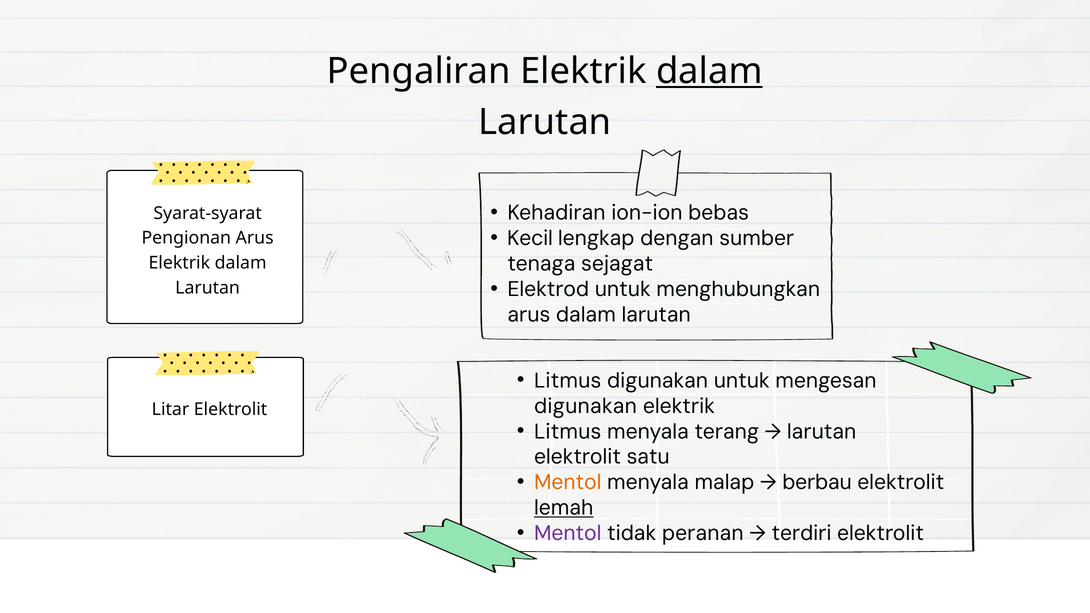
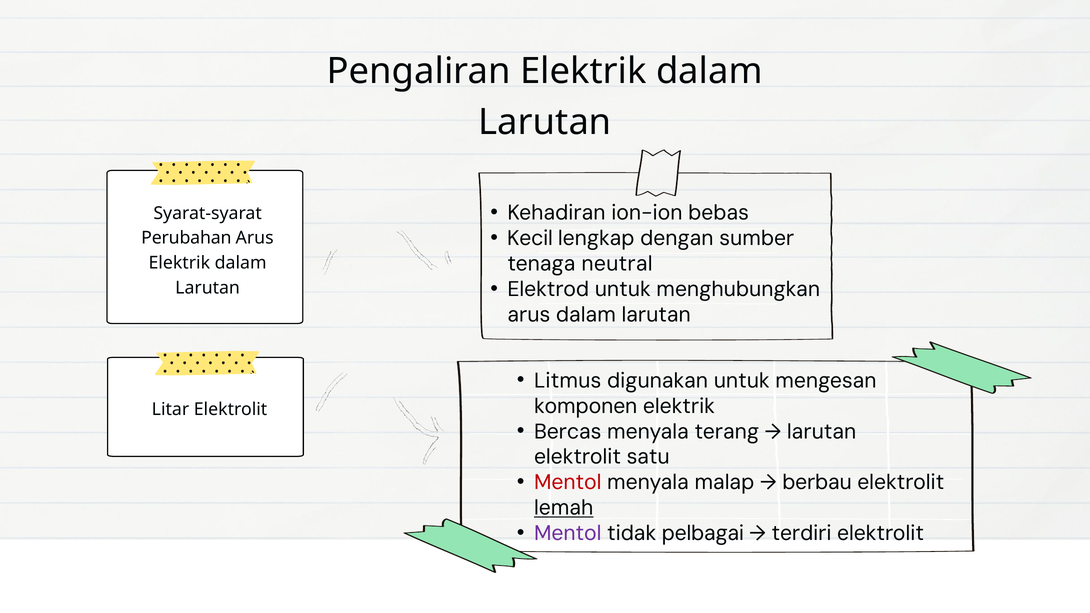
dalam at (709, 71) underline: present -> none
Pengionan: Pengionan -> Perubahan
sejagat: sejagat -> neutral
digunakan at (586, 406): digunakan -> komponen
Litmus at (568, 432): Litmus -> Bercas
Mentol at (568, 483) colour: orange -> red
peranan: peranan -> pelbagai
